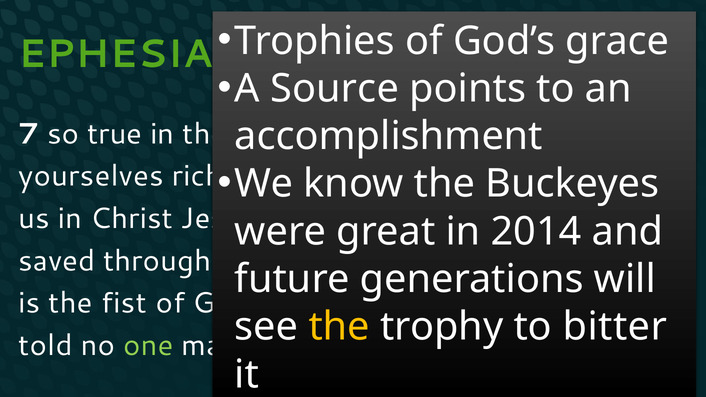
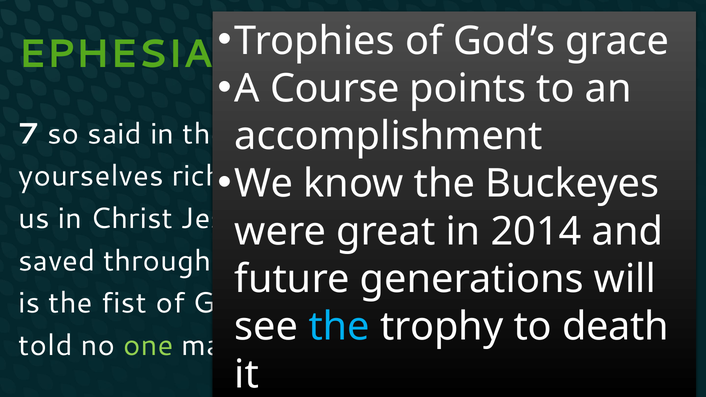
Source: Source -> Course
true: true -> said
the at (339, 327) colour: yellow -> light blue
bitter: bitter -> death
